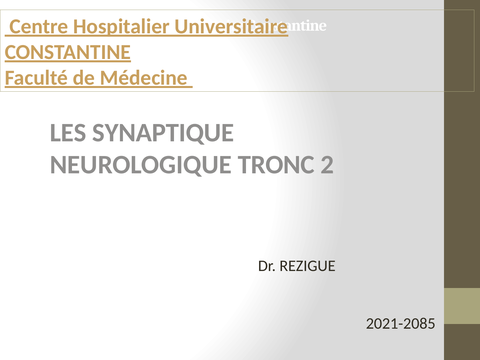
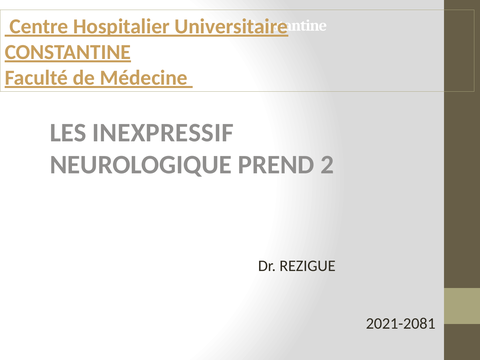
SYNAPTIQUE: SYNAPTIQUE -> INEXPRESSIF
TRONC: TRONC -> PREND
2021-2085: 2021-2085 -> 2021-2081
